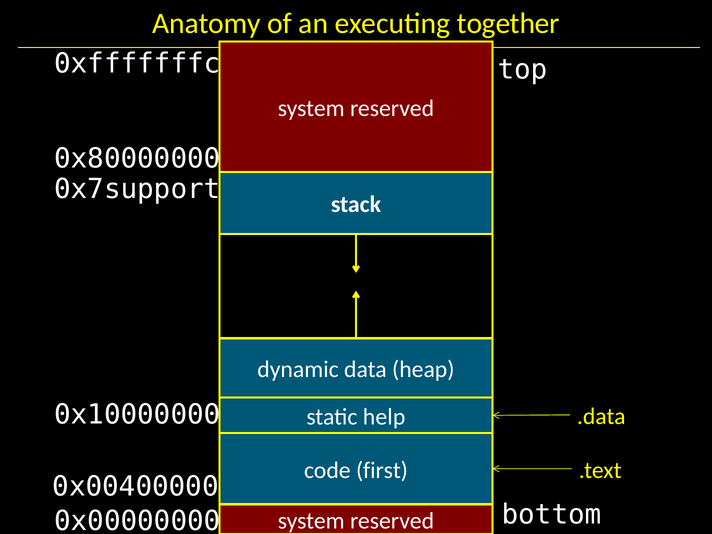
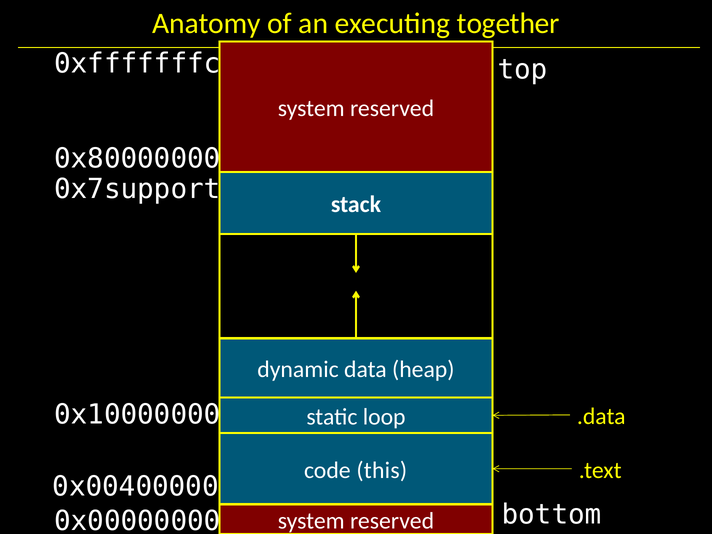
help: help -> loop
first: first -> this
